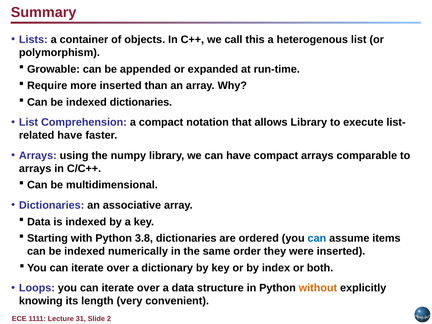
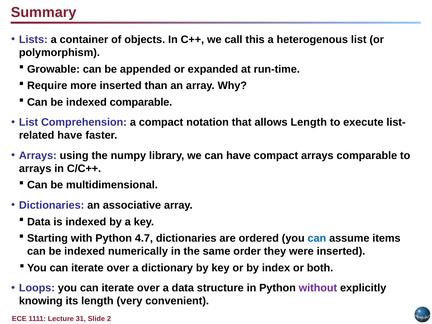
indexed dictionaries: dictionaries -> comparable
allows Library: Library -> Length
3.8: 3.8 -> 4.7
without colour: orange -> purple
